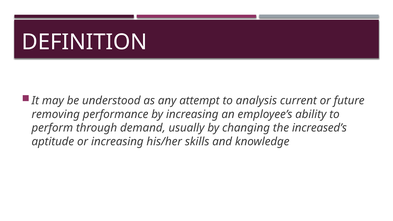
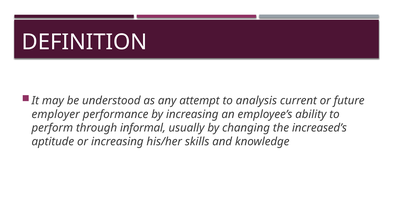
removing: removing -> employer
demand: demand -> informal
